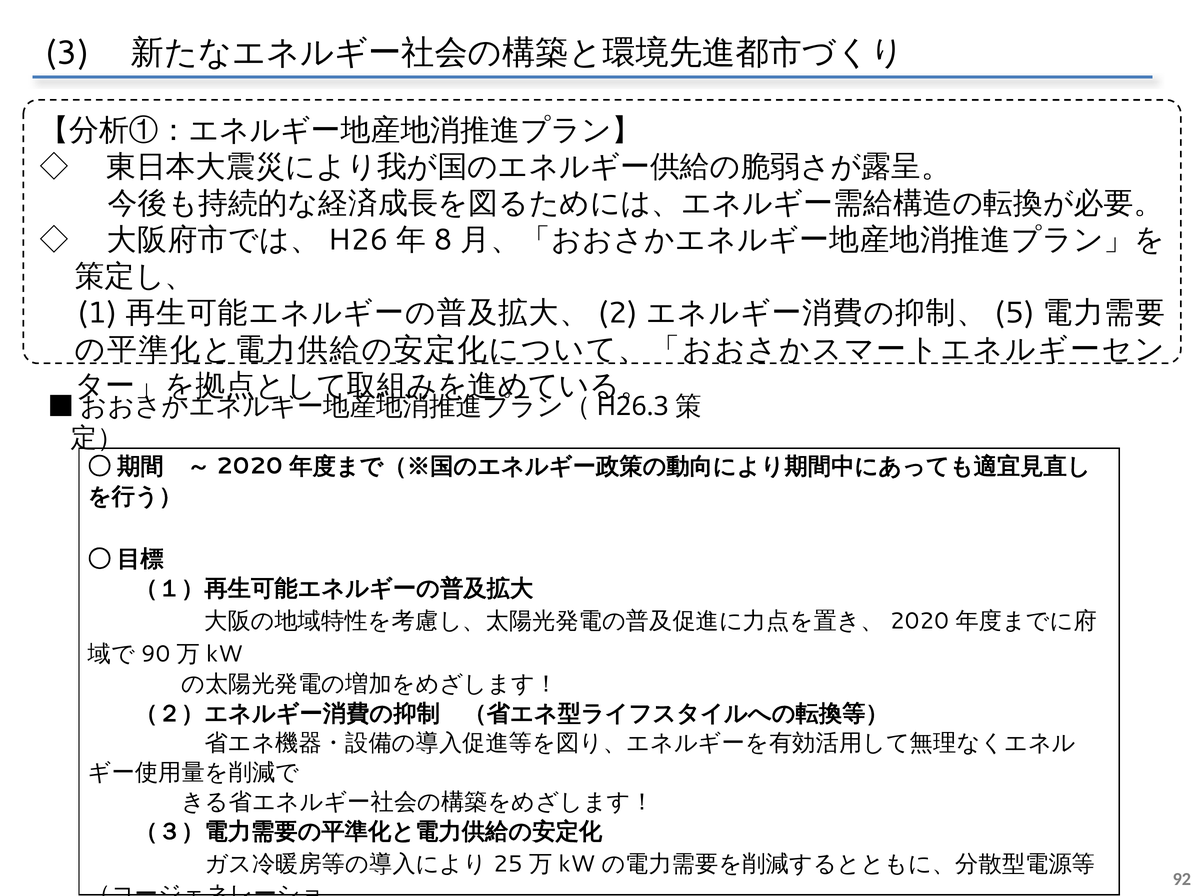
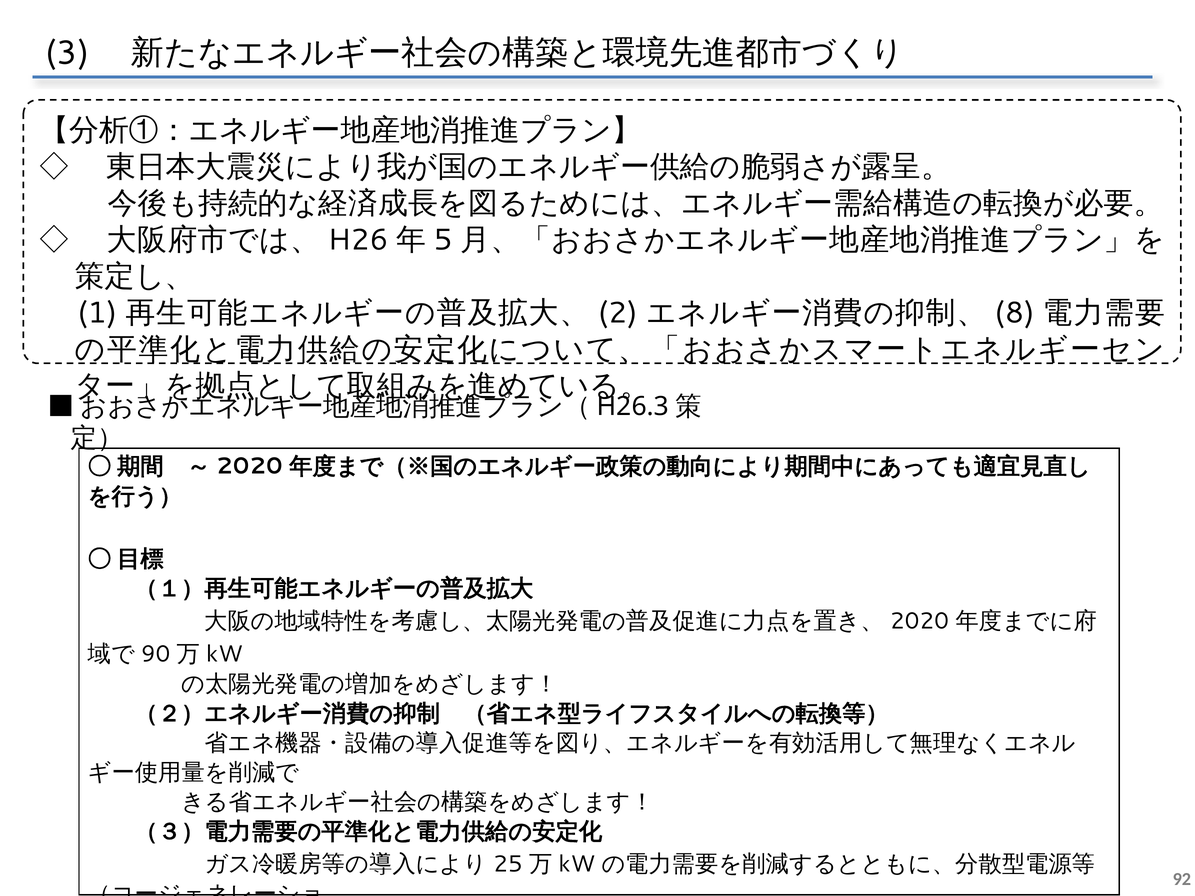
8: 8 -> 5
5: 5 -> 8
